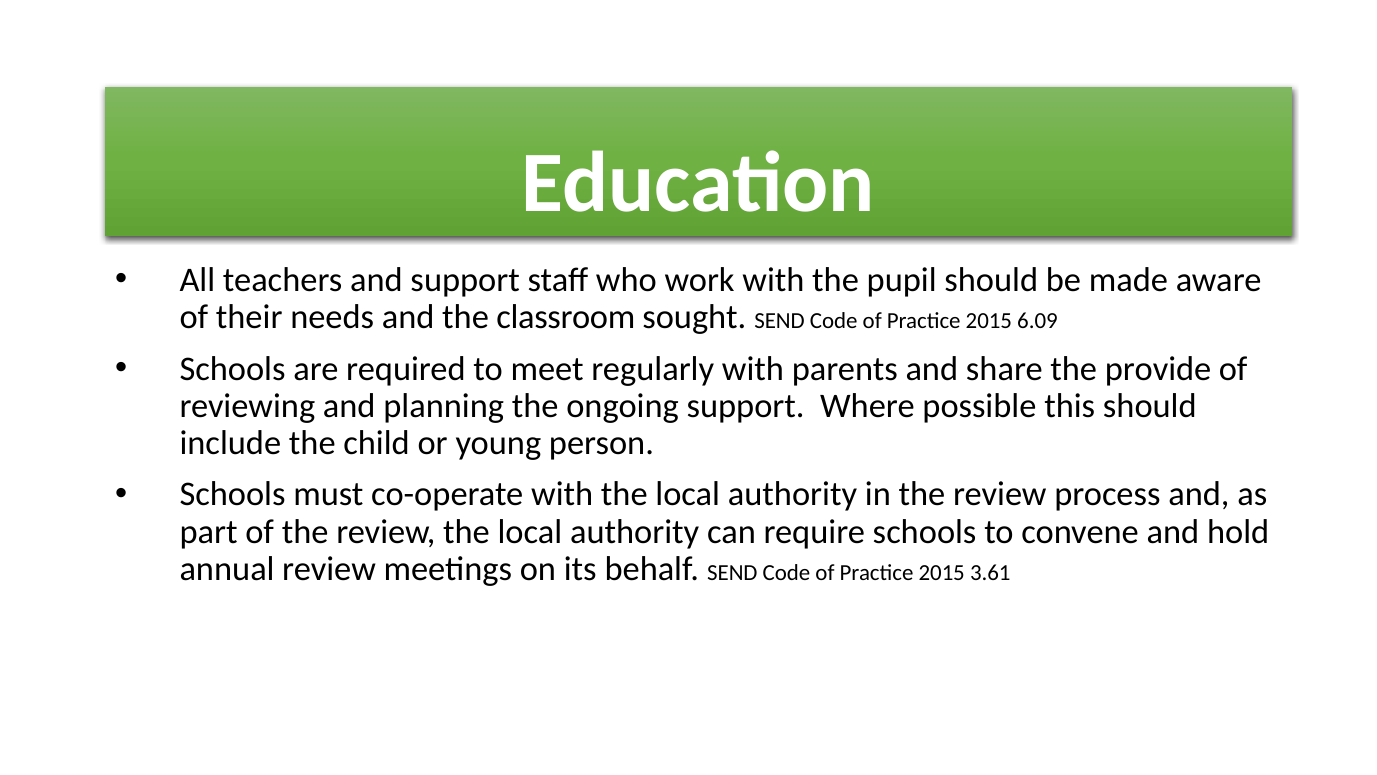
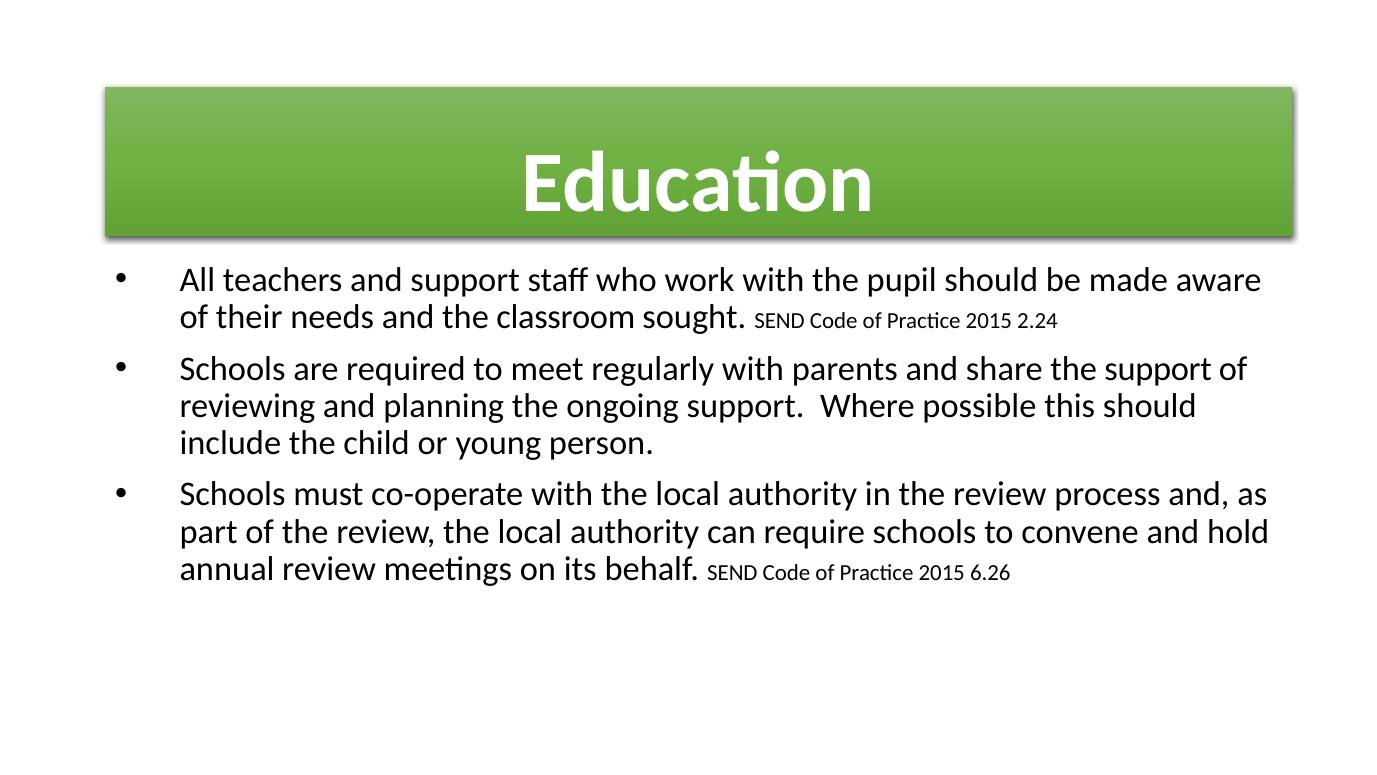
6.09: 6.09 -> 2.24
the provide: provide -> support
3.61: 3.61 -> 6.26
